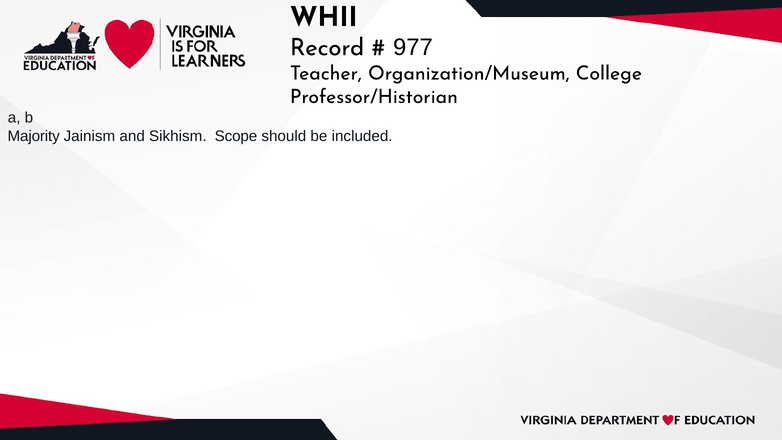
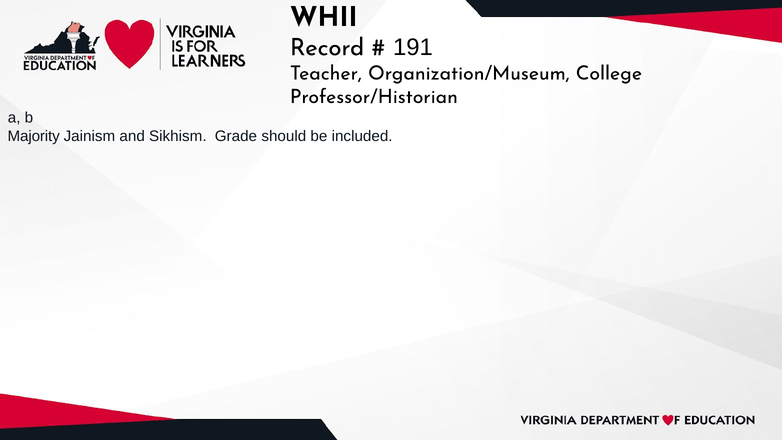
977: 977 -> 191
Scope: Scope -> Grade
